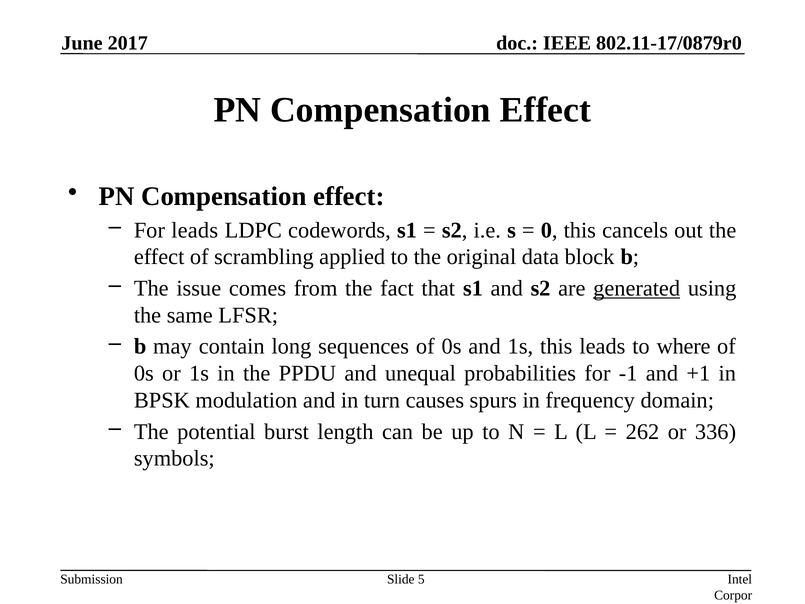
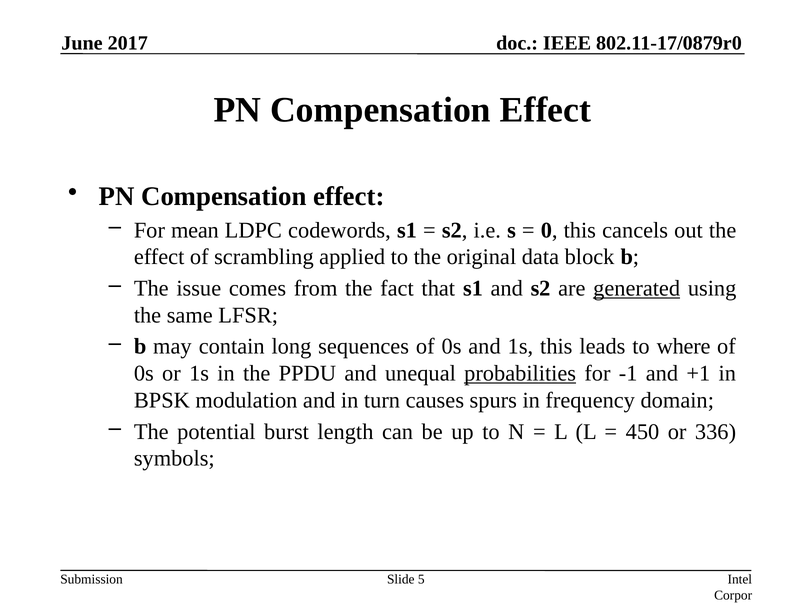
For leads: leads -> mean
probabilities underline: none -> present
262: 262 -> 450
